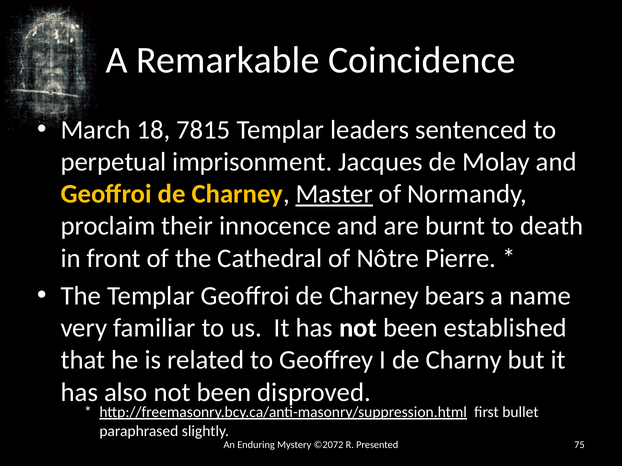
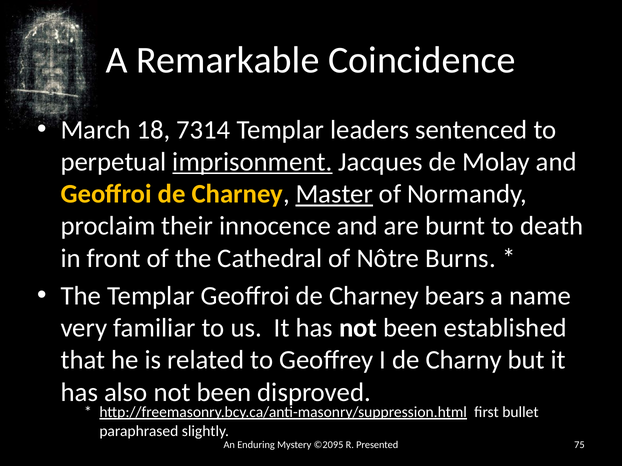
7815: 7815 -> 7314
imprisonment underline: none -> present
Pierre: Pierre -> Burns
©2072: ©2072 -> ©2095
